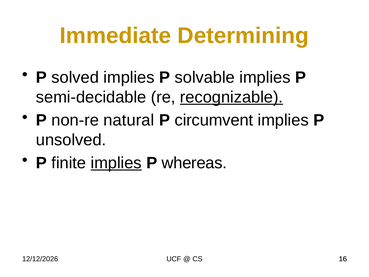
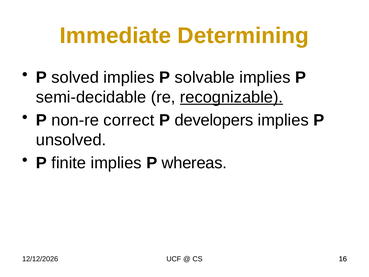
natural: natural -> correct
circumvent: circumvent -> developers
implies at (116, 163) underline: present -> none
